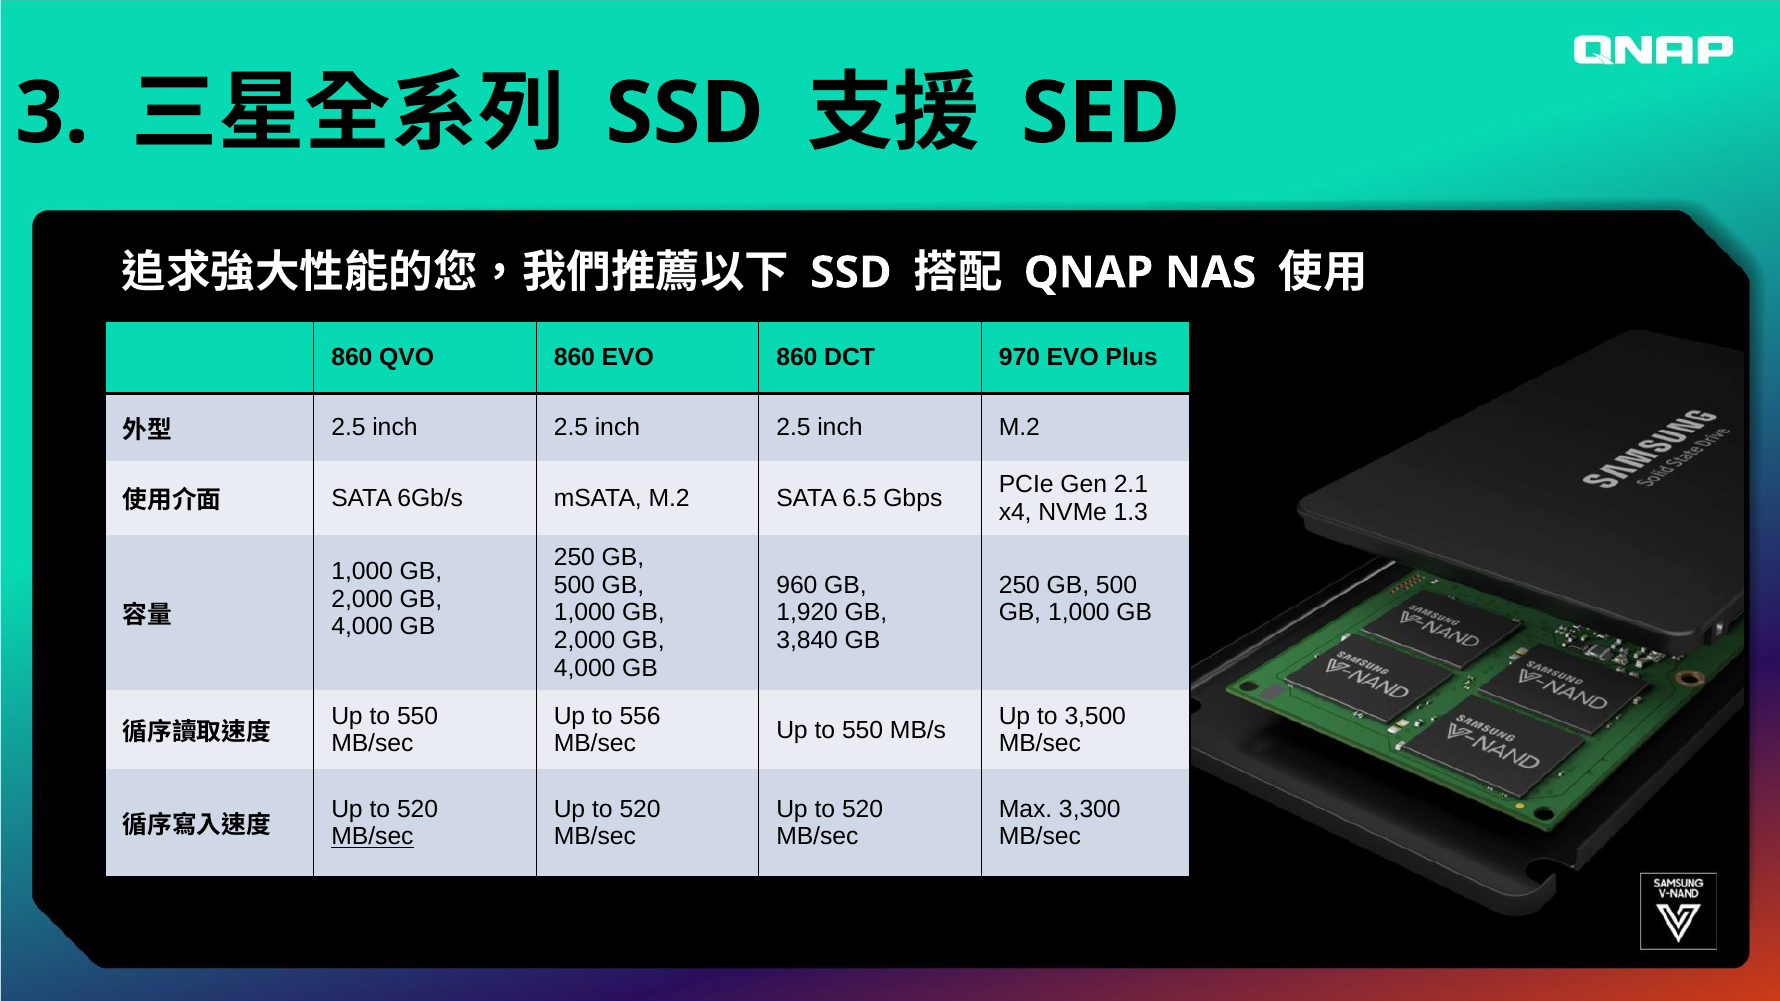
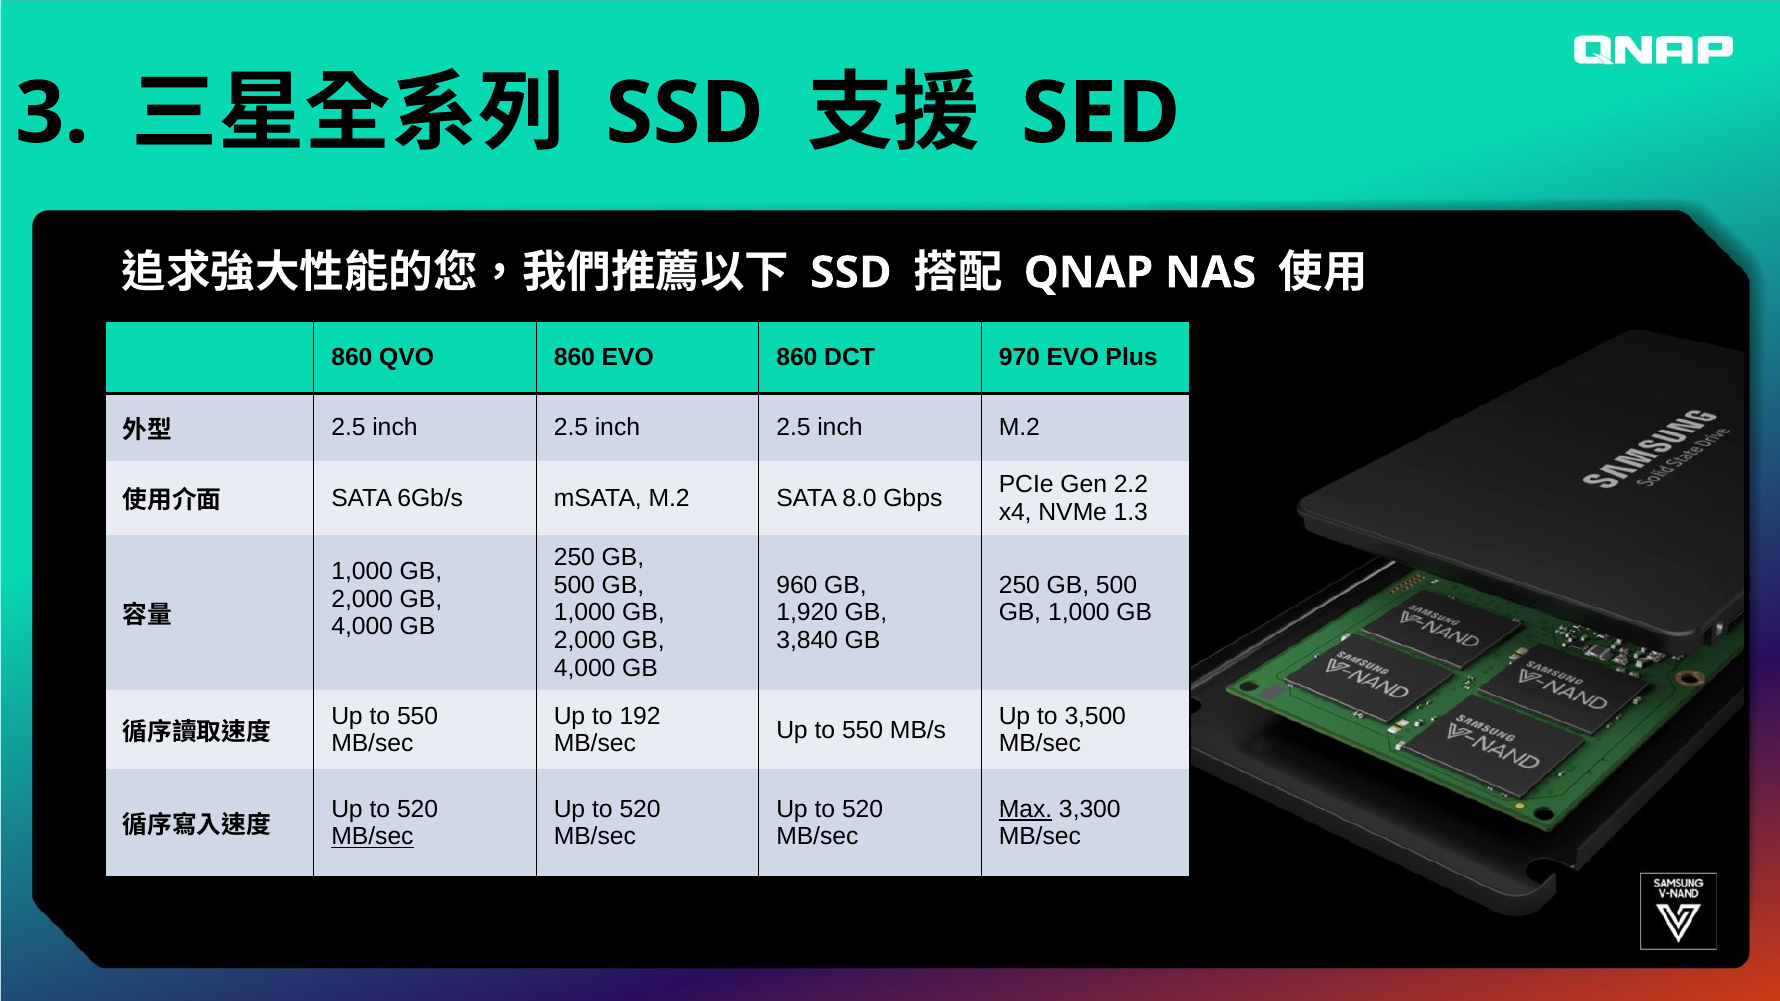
2.1: 2.1 -> 2.2
6.5: 6.5 -> 8.0
556: 556 -> 192
Max underline: none -> present
